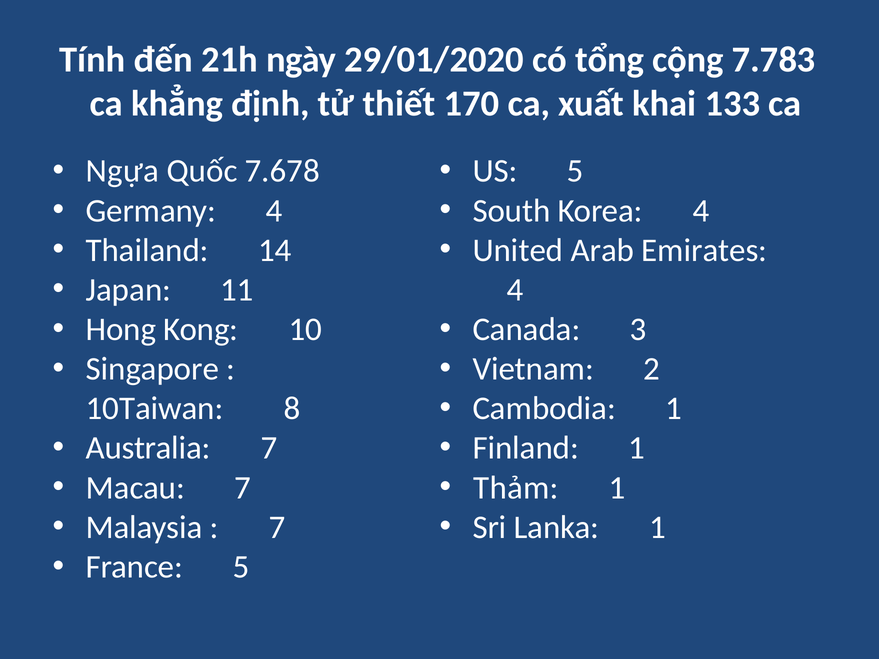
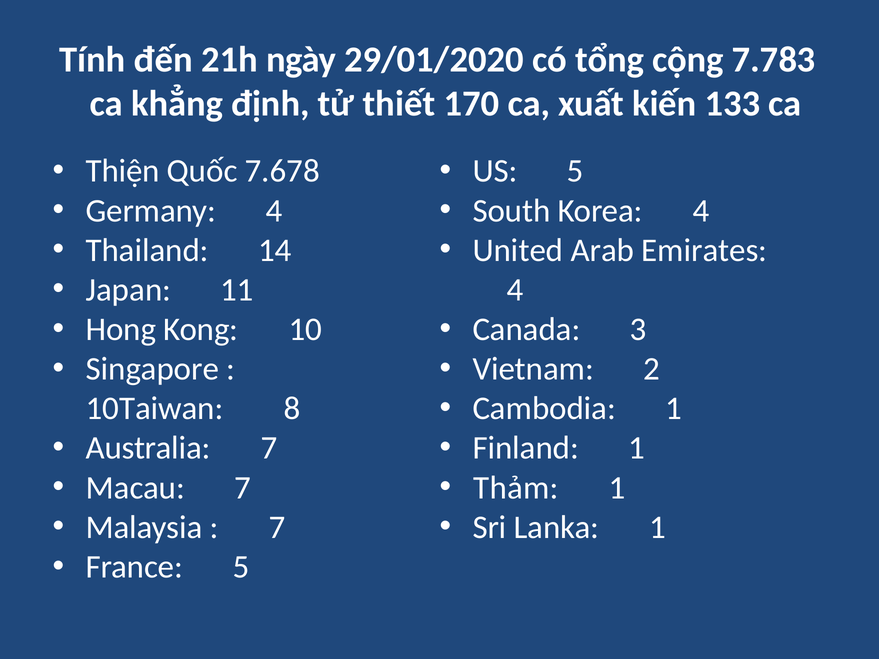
khai: khai -> kiến
Ngựa: Ngựa -> Thiện
